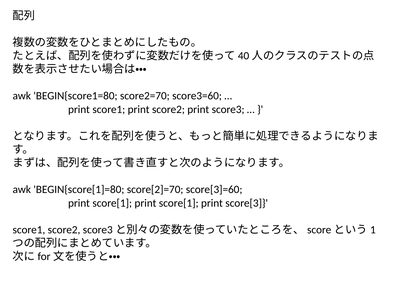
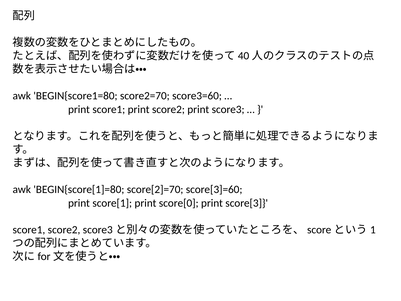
score[1 print score[1: score[1 -> score[0
